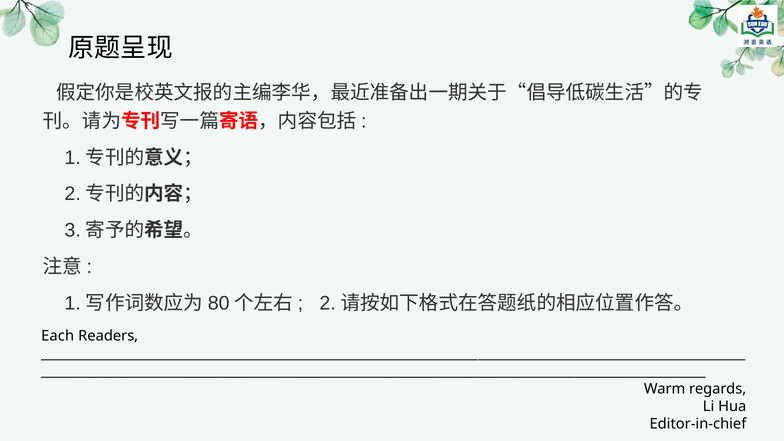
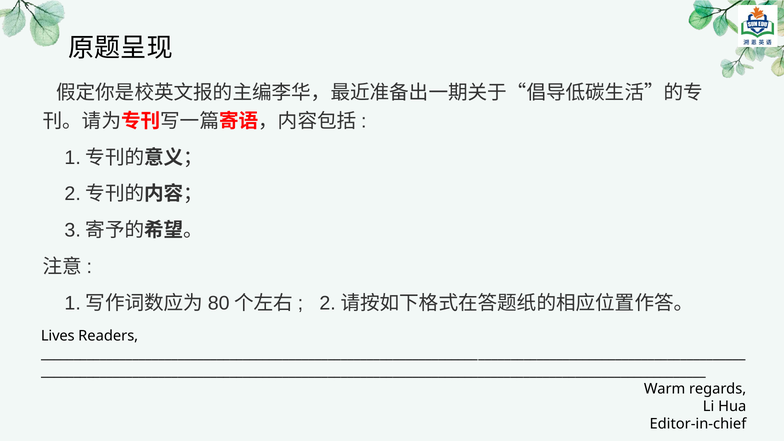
Each: Each -> Lives
